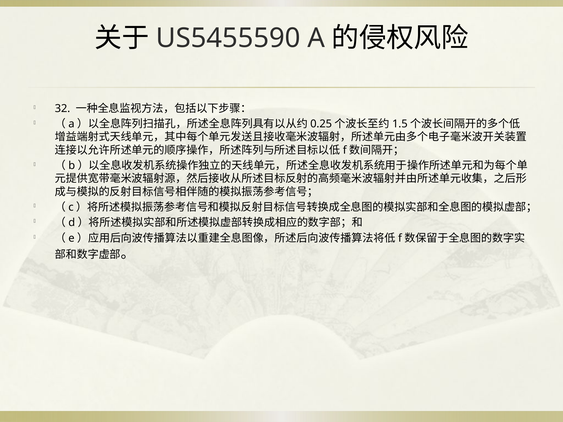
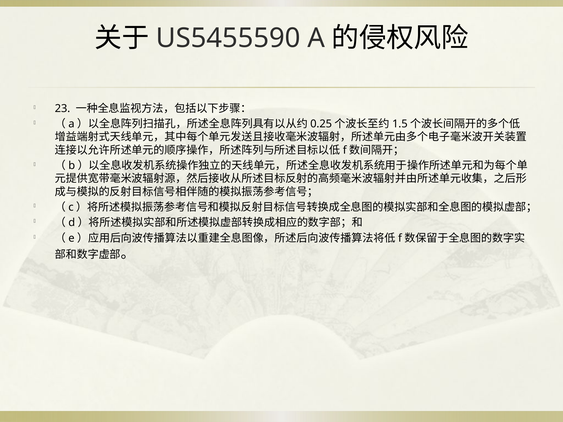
32: 32 -> 23
